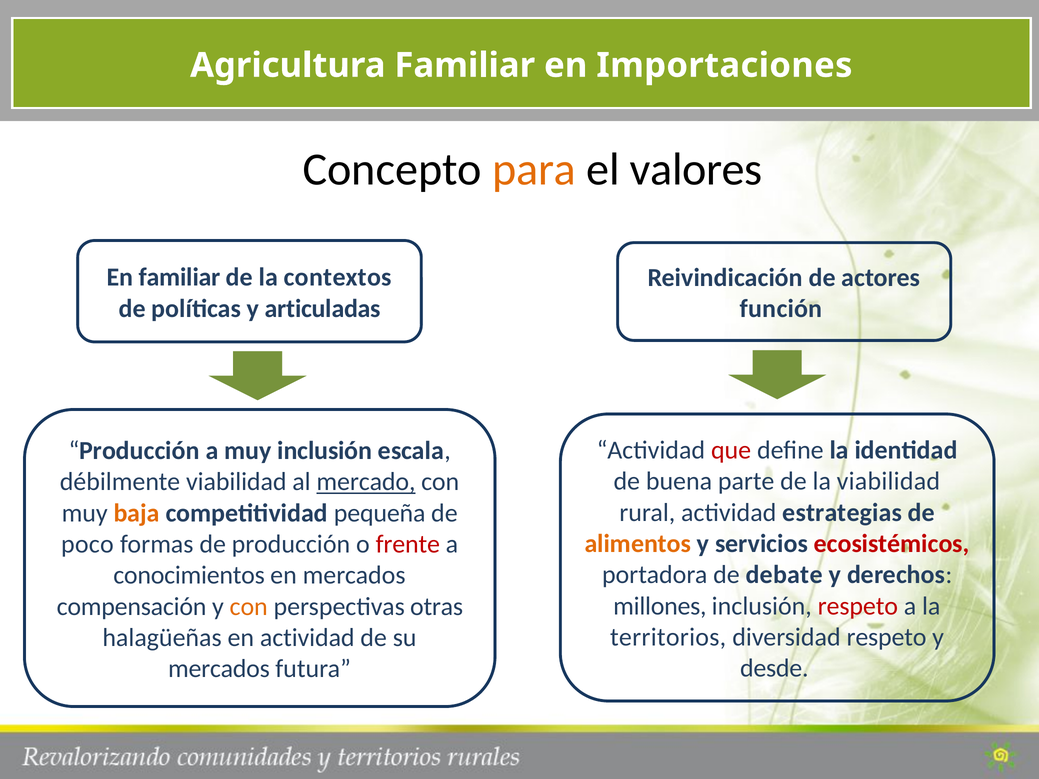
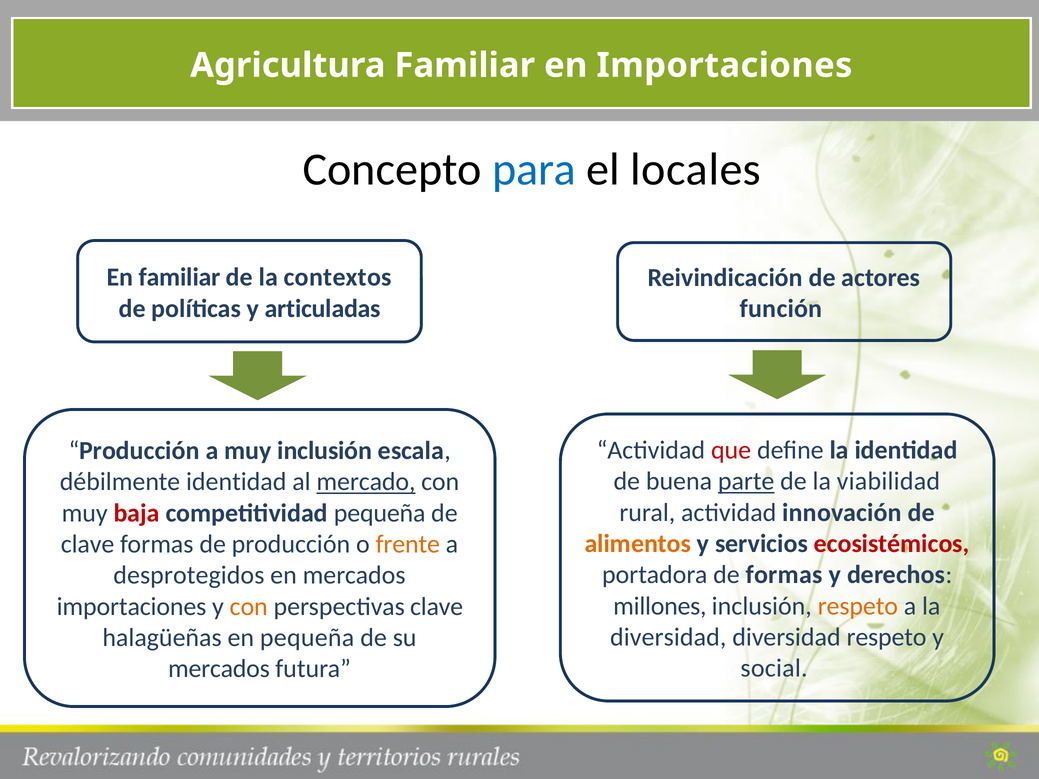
para colour: orange -> blue
valores: valores -> locales
parte underline: none -> present
débilmente viabilidad: viabilidad -> identidad
estrategias: estrategias -> innovación
baja colour: orange -> red
poco at (87, 544): poco -> clave
frente colour: red -> orange
de debate: debate -> formas
conocimientos: conocimientos -> desprotegidos
respeto at (858, 606) colour: red -> orange
compensación at (132, 607): compensación -> importaciones
perspectivas otras: otras -> clave
territorios at (668, 637): territorios -> diversidad
en actividad: actividad -> pequeña
desde: desde -> social
